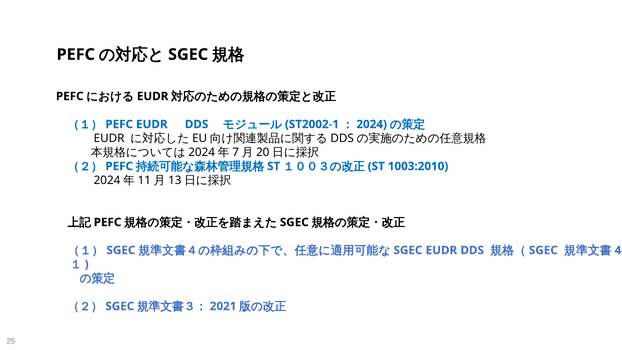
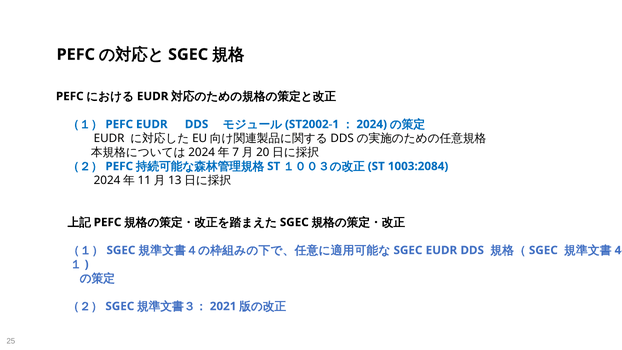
1003:2010: 1003:2010 -> 1003:2084
